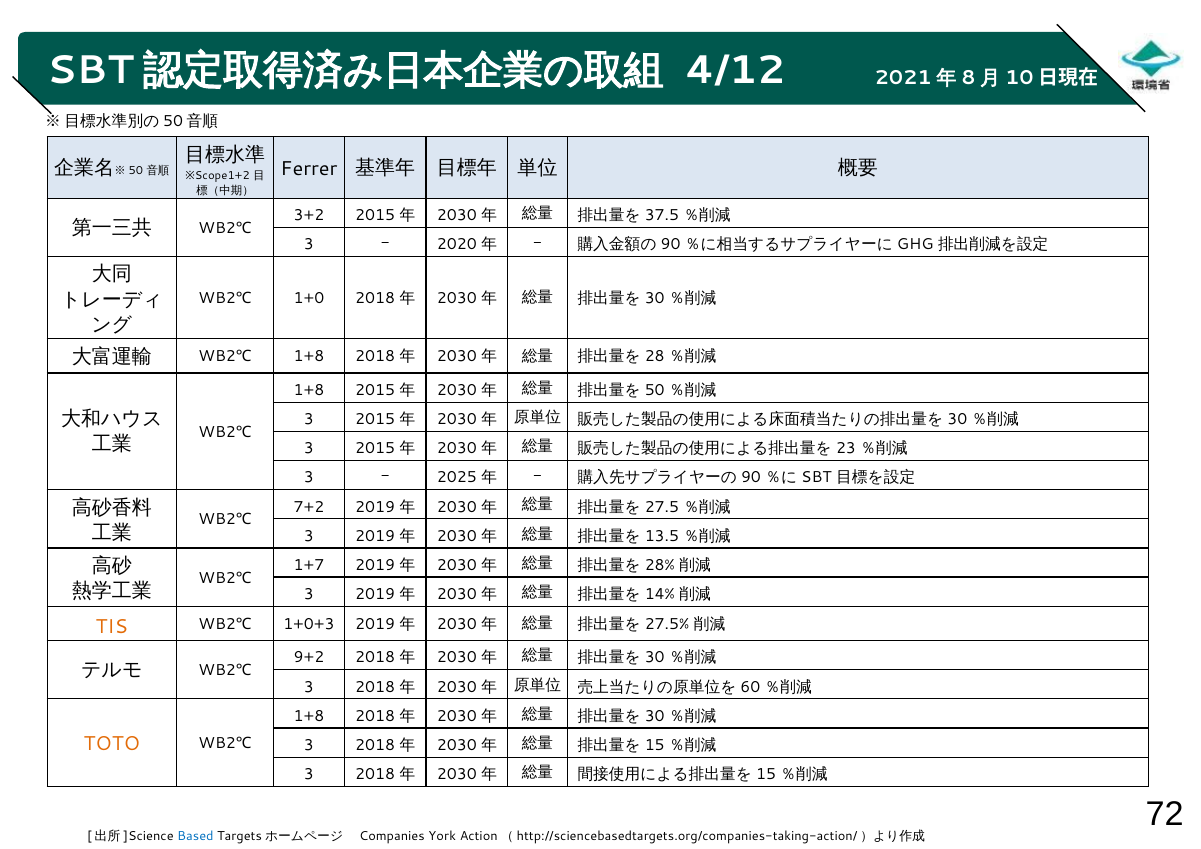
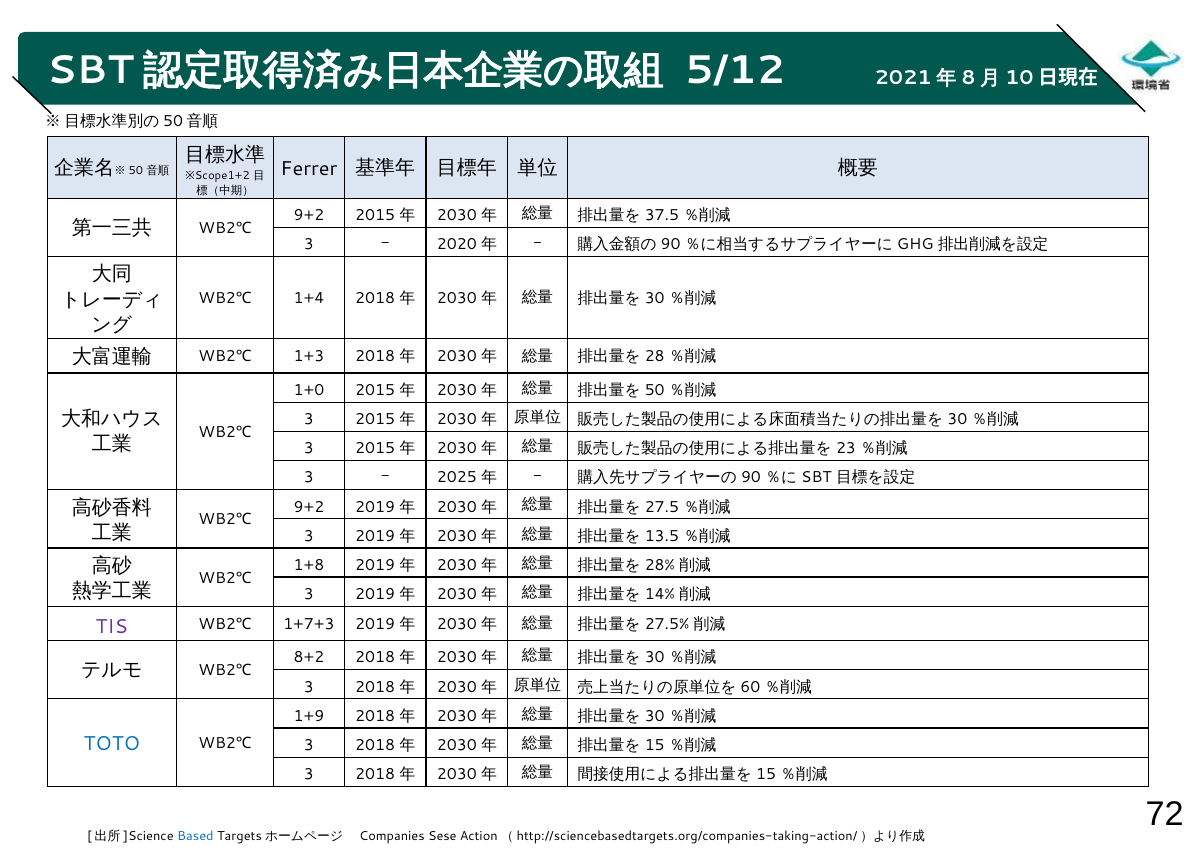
4/12: 4/12 -> 5/12
3+2 at (309, 215): 3+2 -> 9+2
1+0: 1+0 -> 1+4
1+8 at (309, 357): 1+8 -> 1+3
1+8 at (309, 390): 1+8 -> 1+0
7+2 at (309, 507): 7+2 -> 9+2
1+7: 1+7 -> 1+8
TIS colour: orange -> purple
1+0+3: 1+0+3 -> 1+7+3
9+2: 9+2 -> 8+2
1+8 at (309, 716): 1+8 -> 1+9
TOTO colour: orange -> blue
York: York -> Sese
